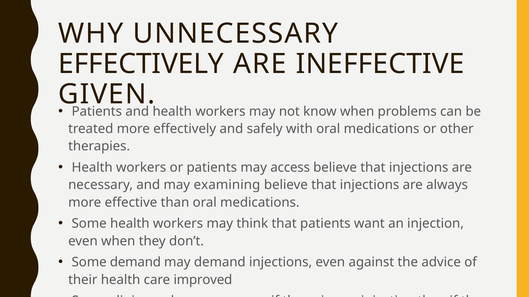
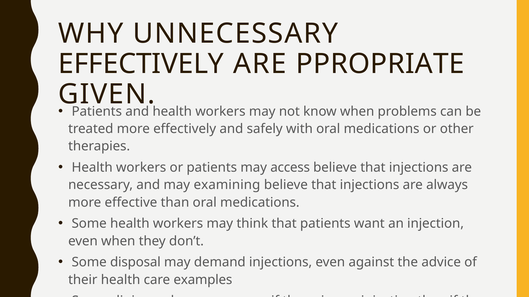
INEFFECTIVE: INEFFECTIVE -> PPROPRIATE
Some demand: demand -> disposal
improved: improved -> examples
